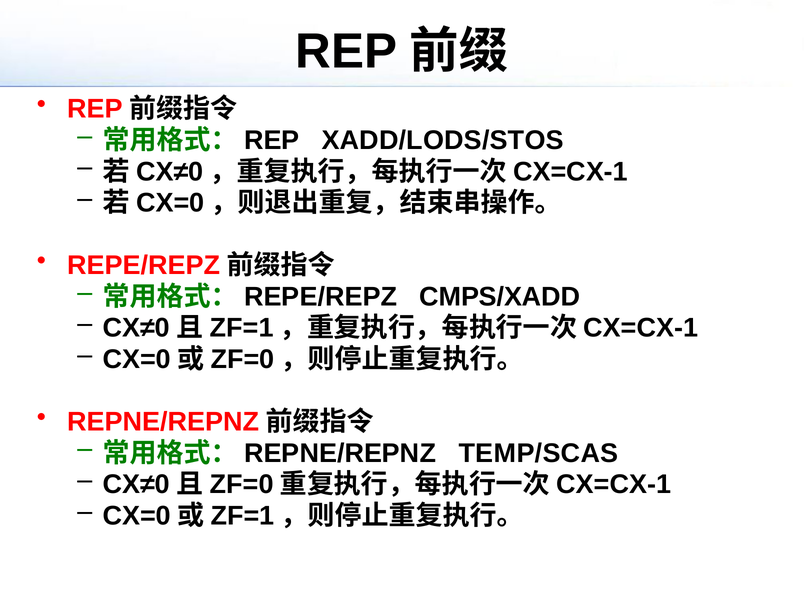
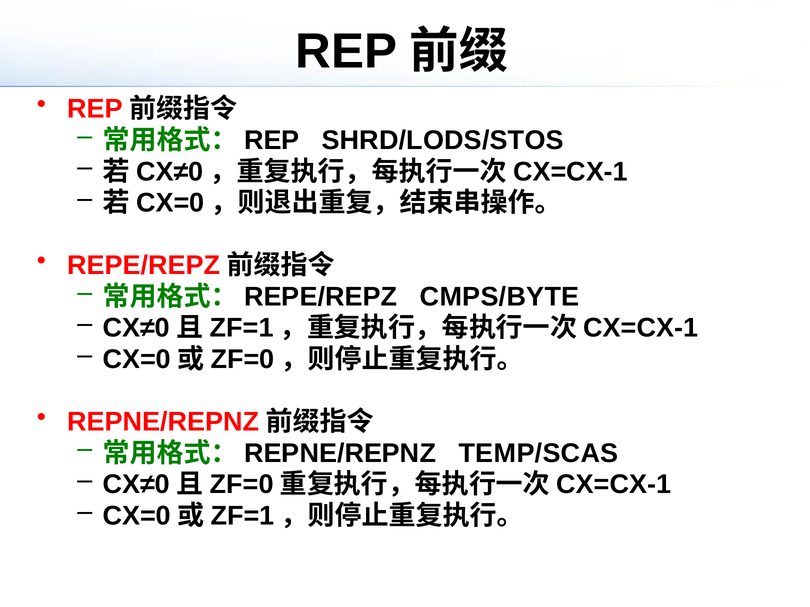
XADD/LODS/STOS: XADD/LODS/STOS -> SHRD/LODS/STOS
CMPS/XADD: CMPS/XADD -> CMPS/BYTE
